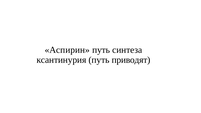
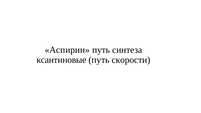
ксантинурия: ксантинурия -> ксантиновые
приводят: приводят -> скорости
